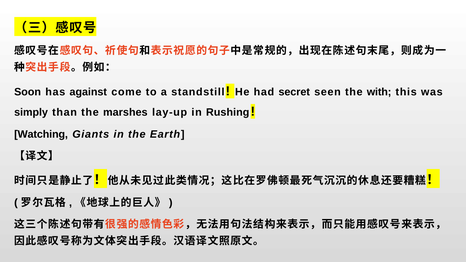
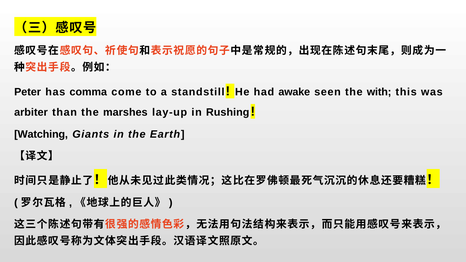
Soon: Soon -> Peter
against: against -> comma
secret: secret -> awake
simply: simply -> arbiter
